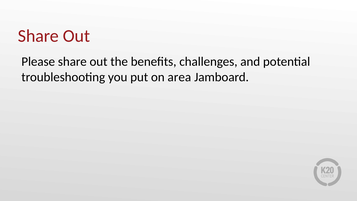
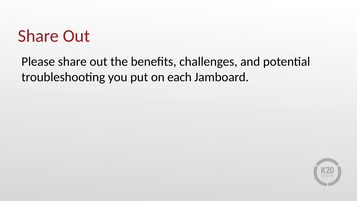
area: area -> each
